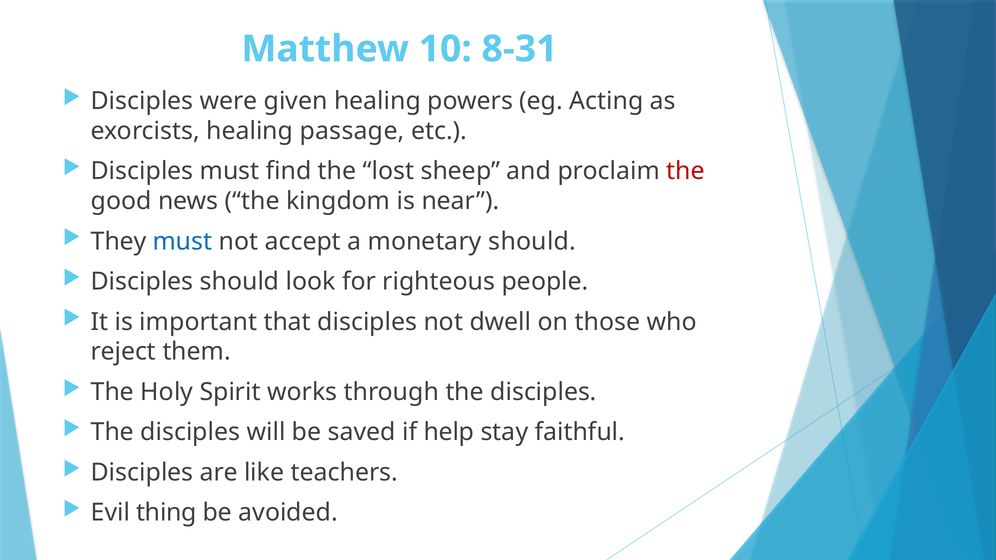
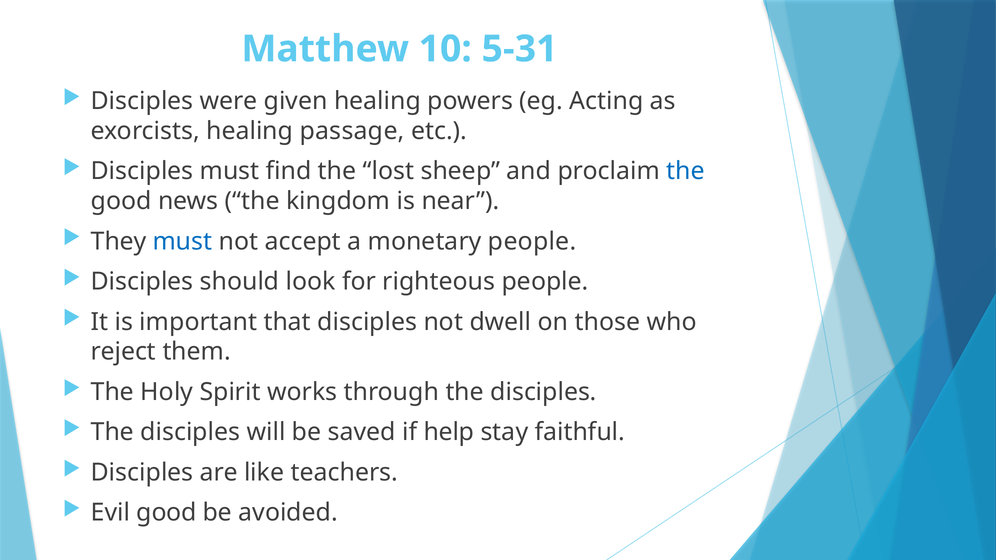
8-31: 8-31 -> 5-31
the at (686, 171) colour: red -> blue
monetary should: should -> people
Evil thing: thing -> good
